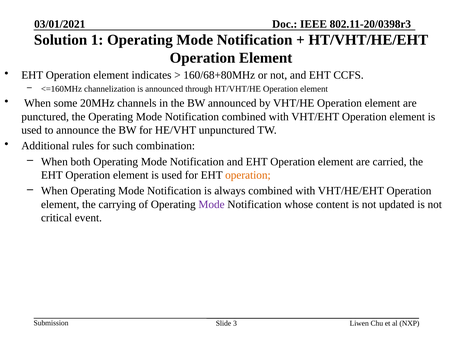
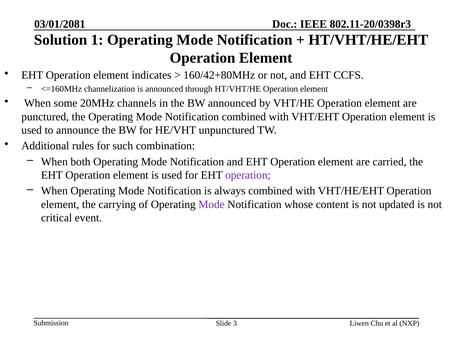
03/01/2021: 03/01/2021 -> 03/01/2081
160/68+80MHz: 160/68+80MHz -> 160/42+80MHz
operation at (248, 175) colour: orange -> purple
